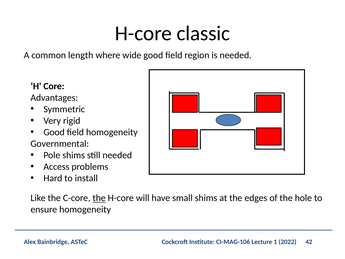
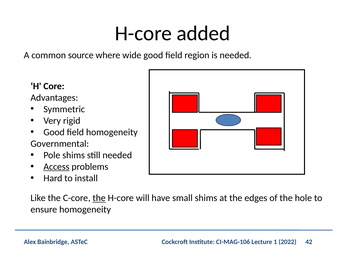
classic: classic -> added
length: length -> source
Access underline: none -> present
